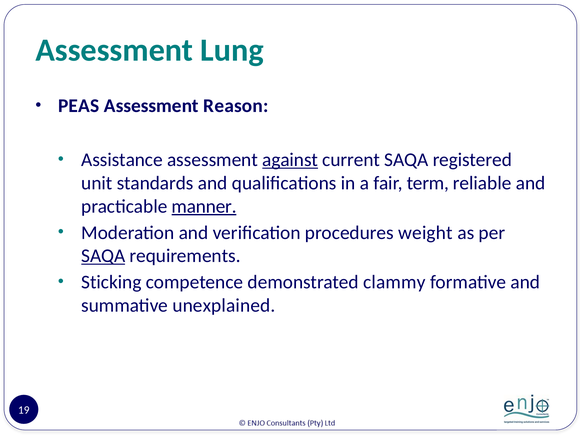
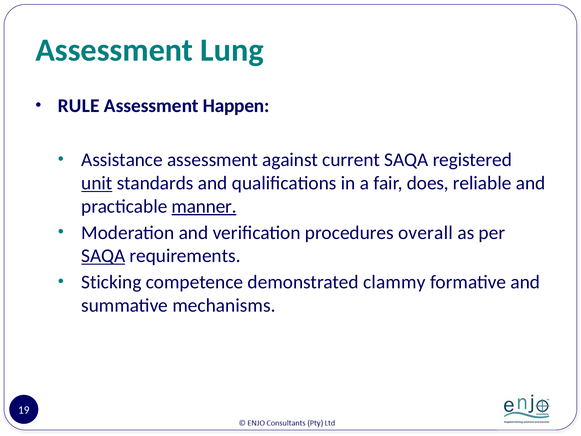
PEAS: PEAS -> RULE
Reason: Reason -> Happen
against underline: present -> none
unit underline: none -> present
term: term -> does
weight: weight -> overall
unexplained: unexplained -> mechanisms
